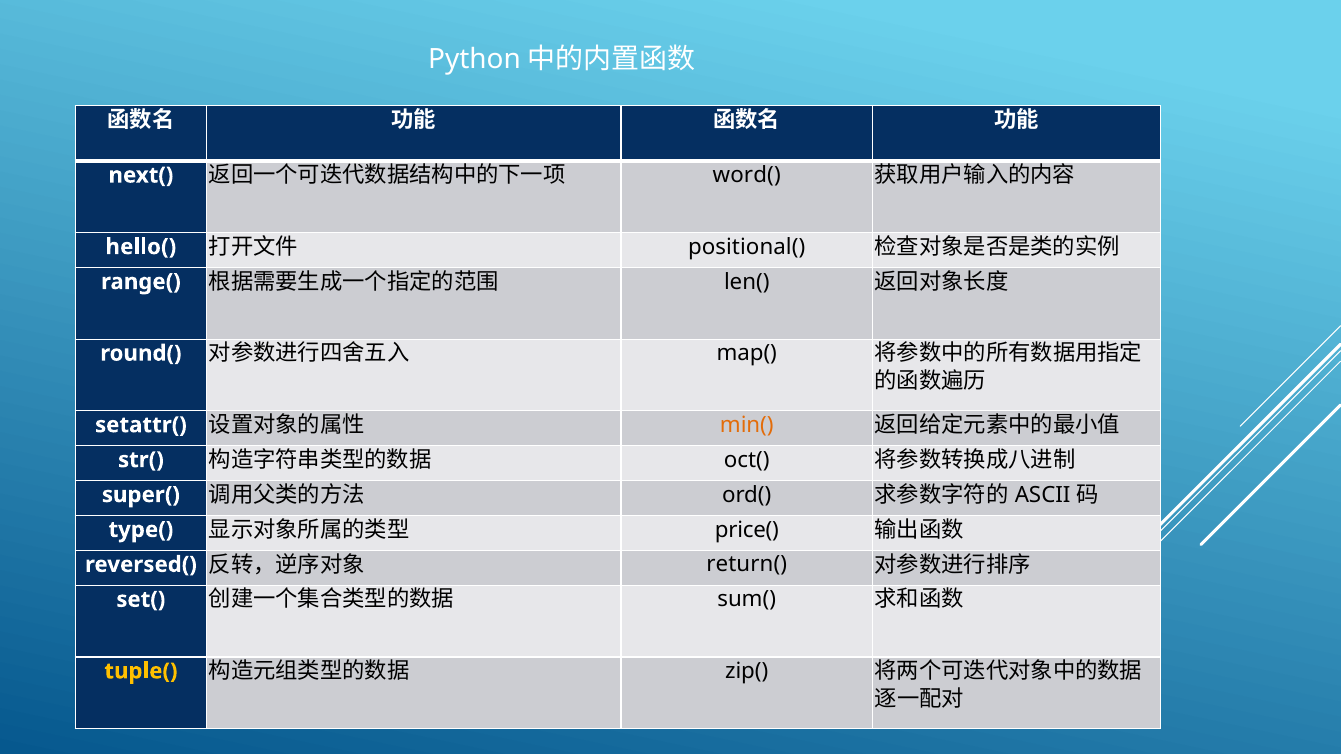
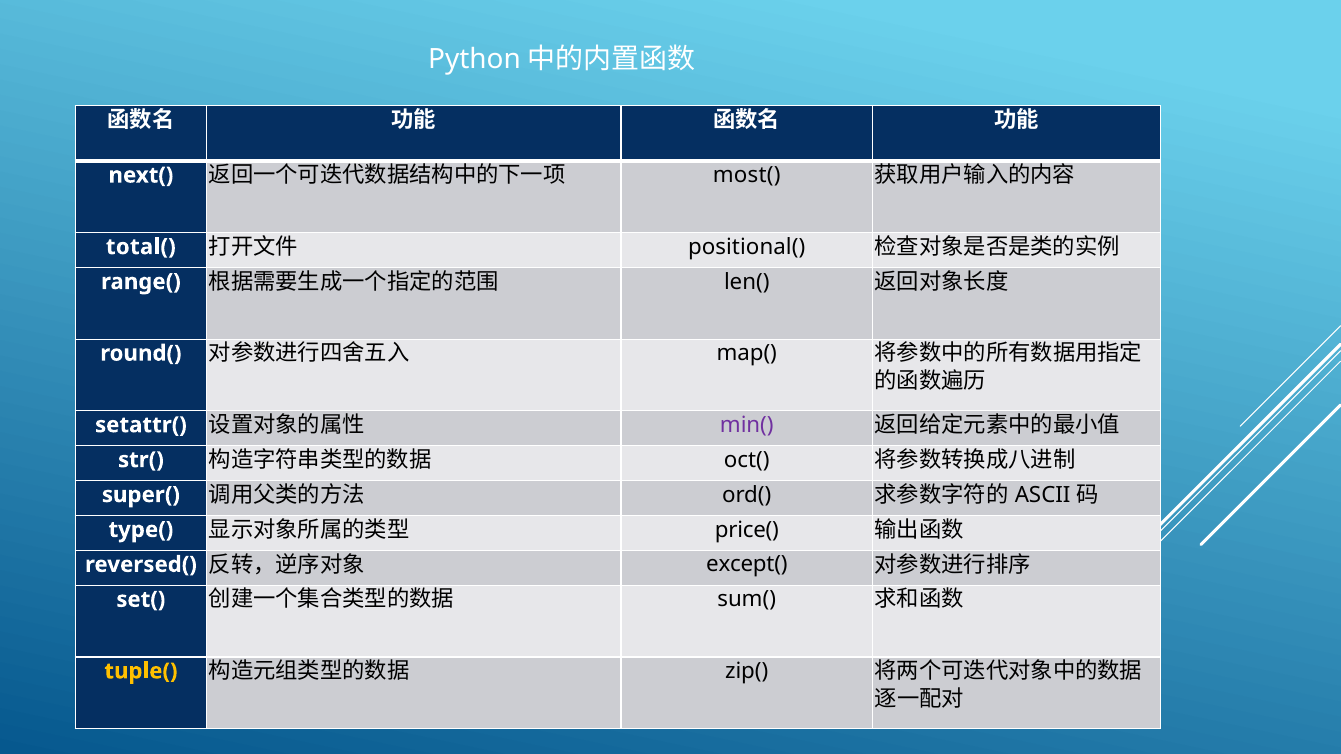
word(: word( -> most(
hello(: hello( -> total(
min( colour: orange -> purple
return(: return( -> except(
